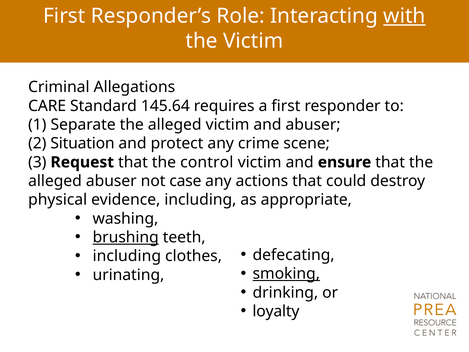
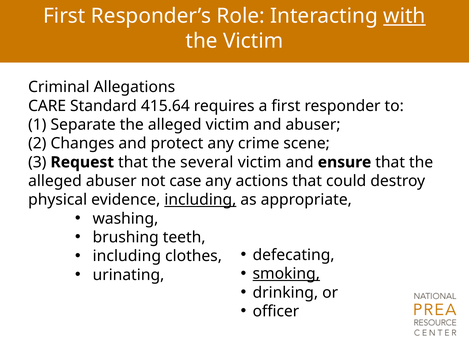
145.64: 145.64 -> 415.64
Situation: Situation -> Changes
control: control -> several
including at (200, 200) underline: none -> present
brushing underline: present -> none
loyalty: loyalty -> officer
